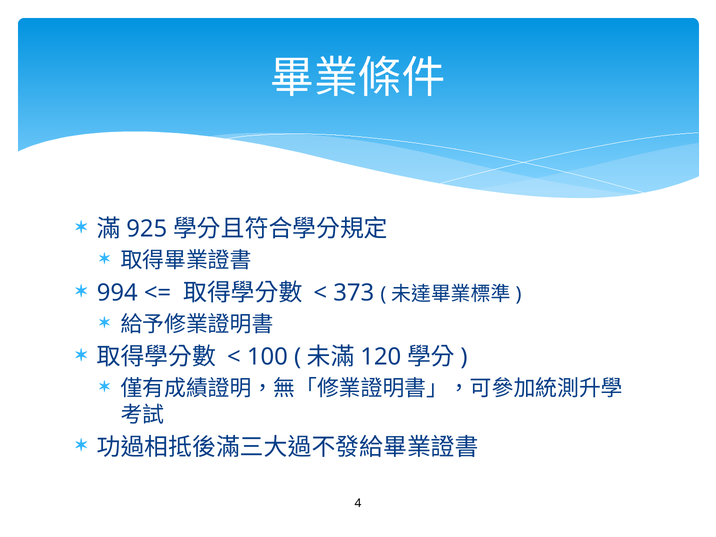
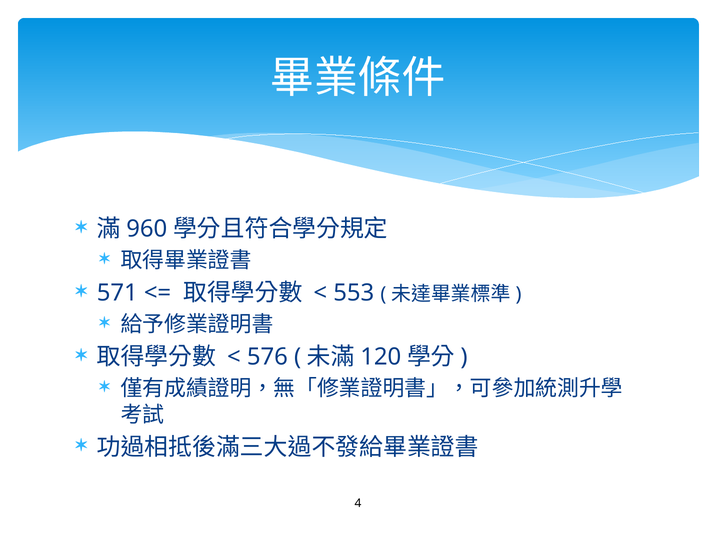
925: 925 -> 960
994: 994 -> 571
373: 373 -> 553
100: 100 -> 576
